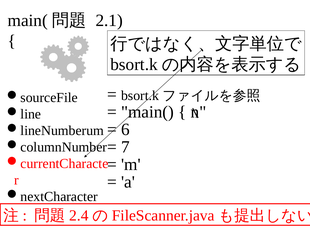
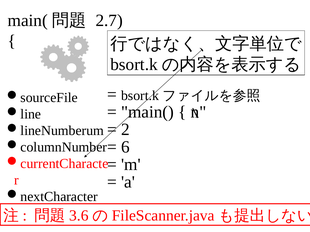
2.1: 2.1 -> 2.7
6: 6 -> 2
7: 7 -> 6
2.4: 2.4 -> 3.6
